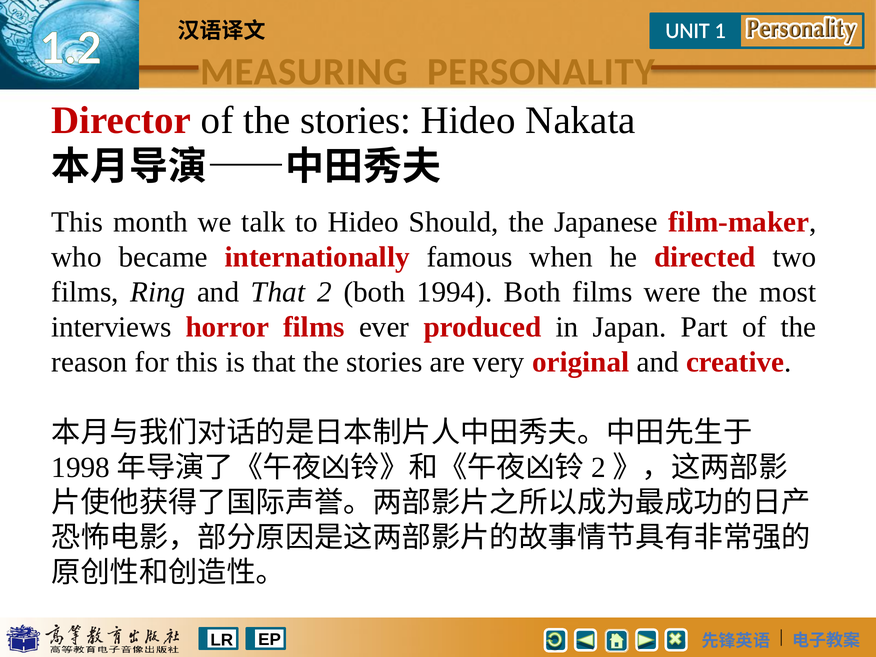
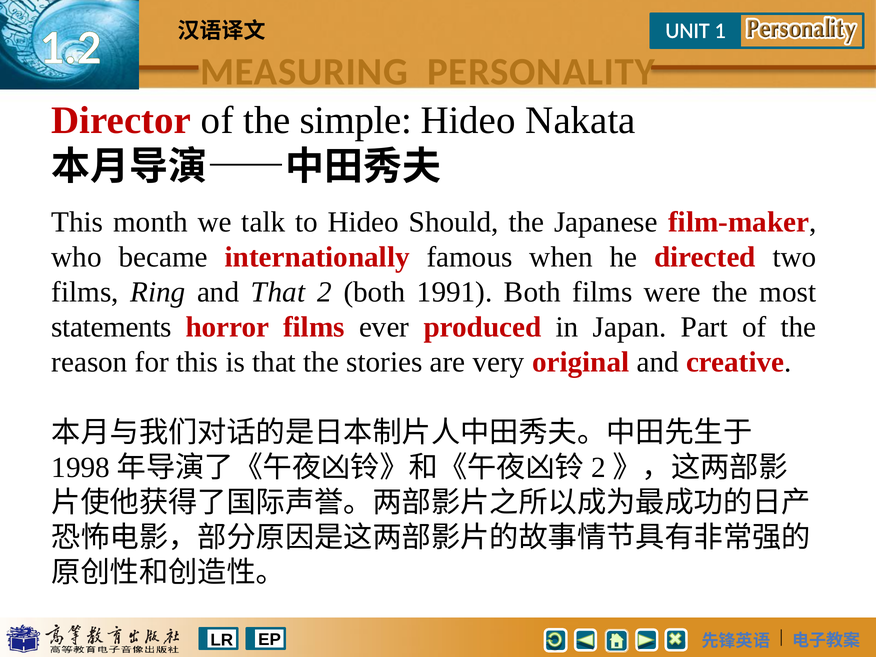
of the stories: stories -> simple
1994: 1994 -> 1991
interviews: interviews -> statements
